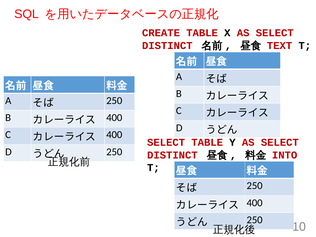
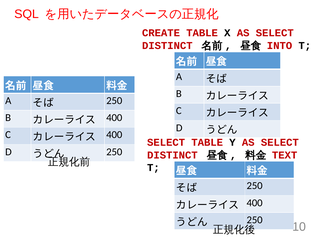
TEXT: TEXT -> INTO
INTO: INTO -> TEXT
